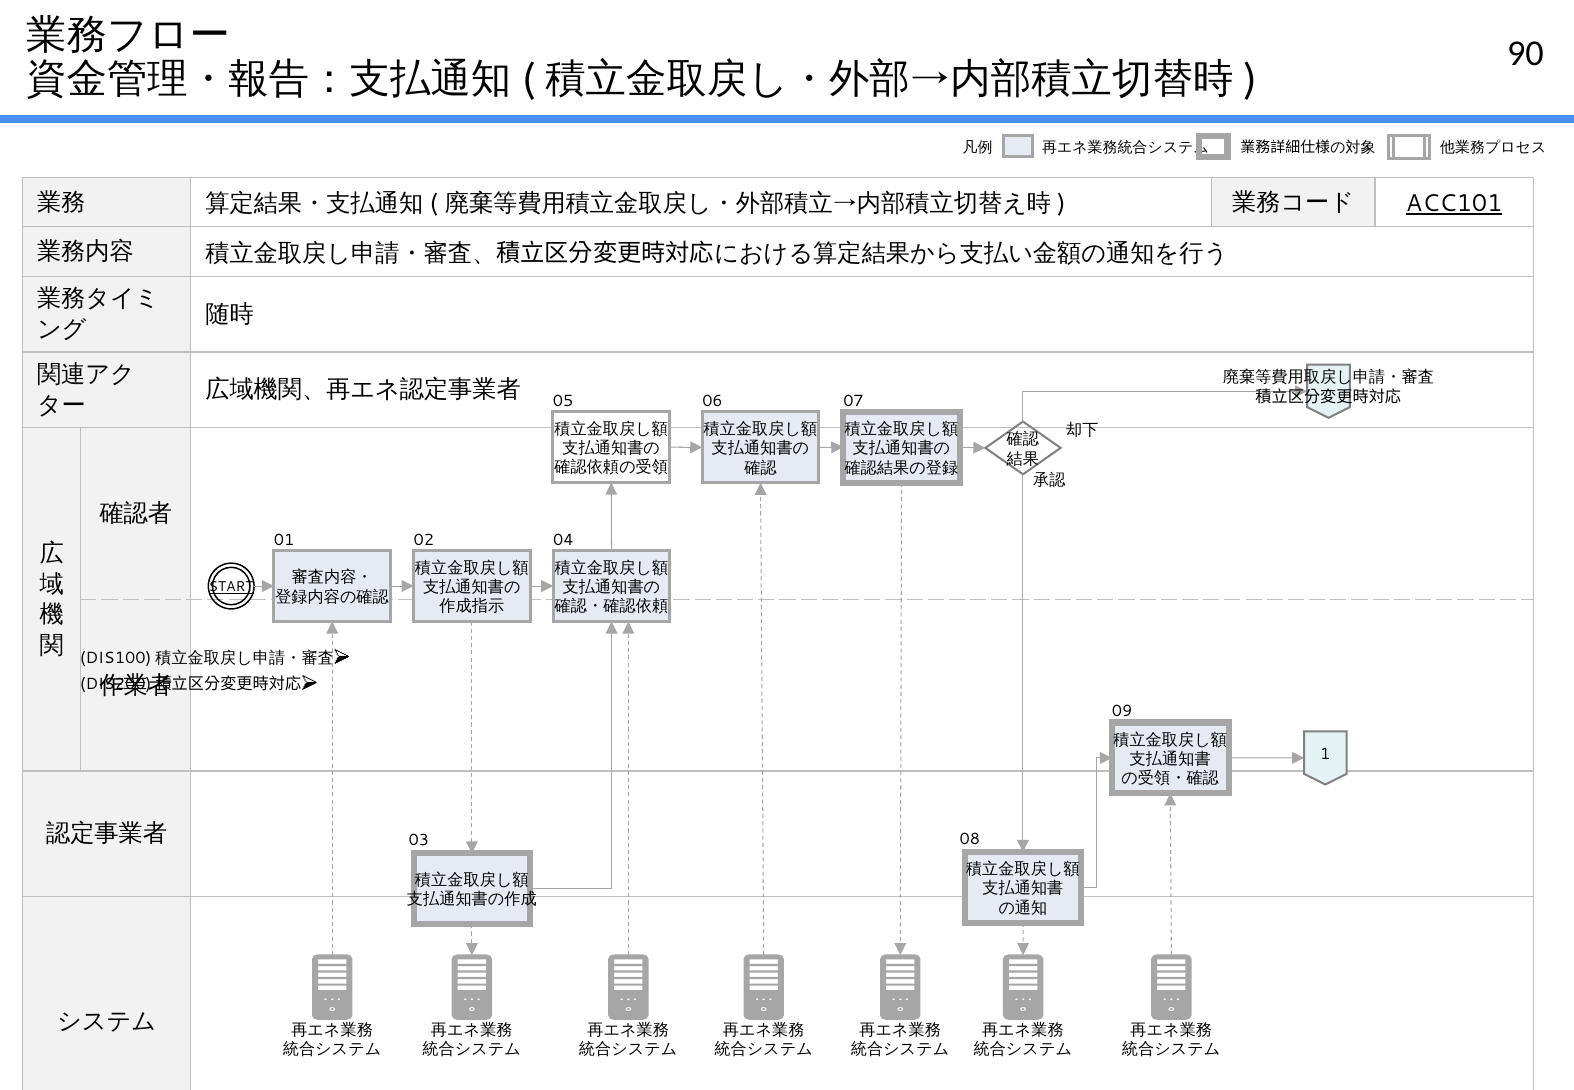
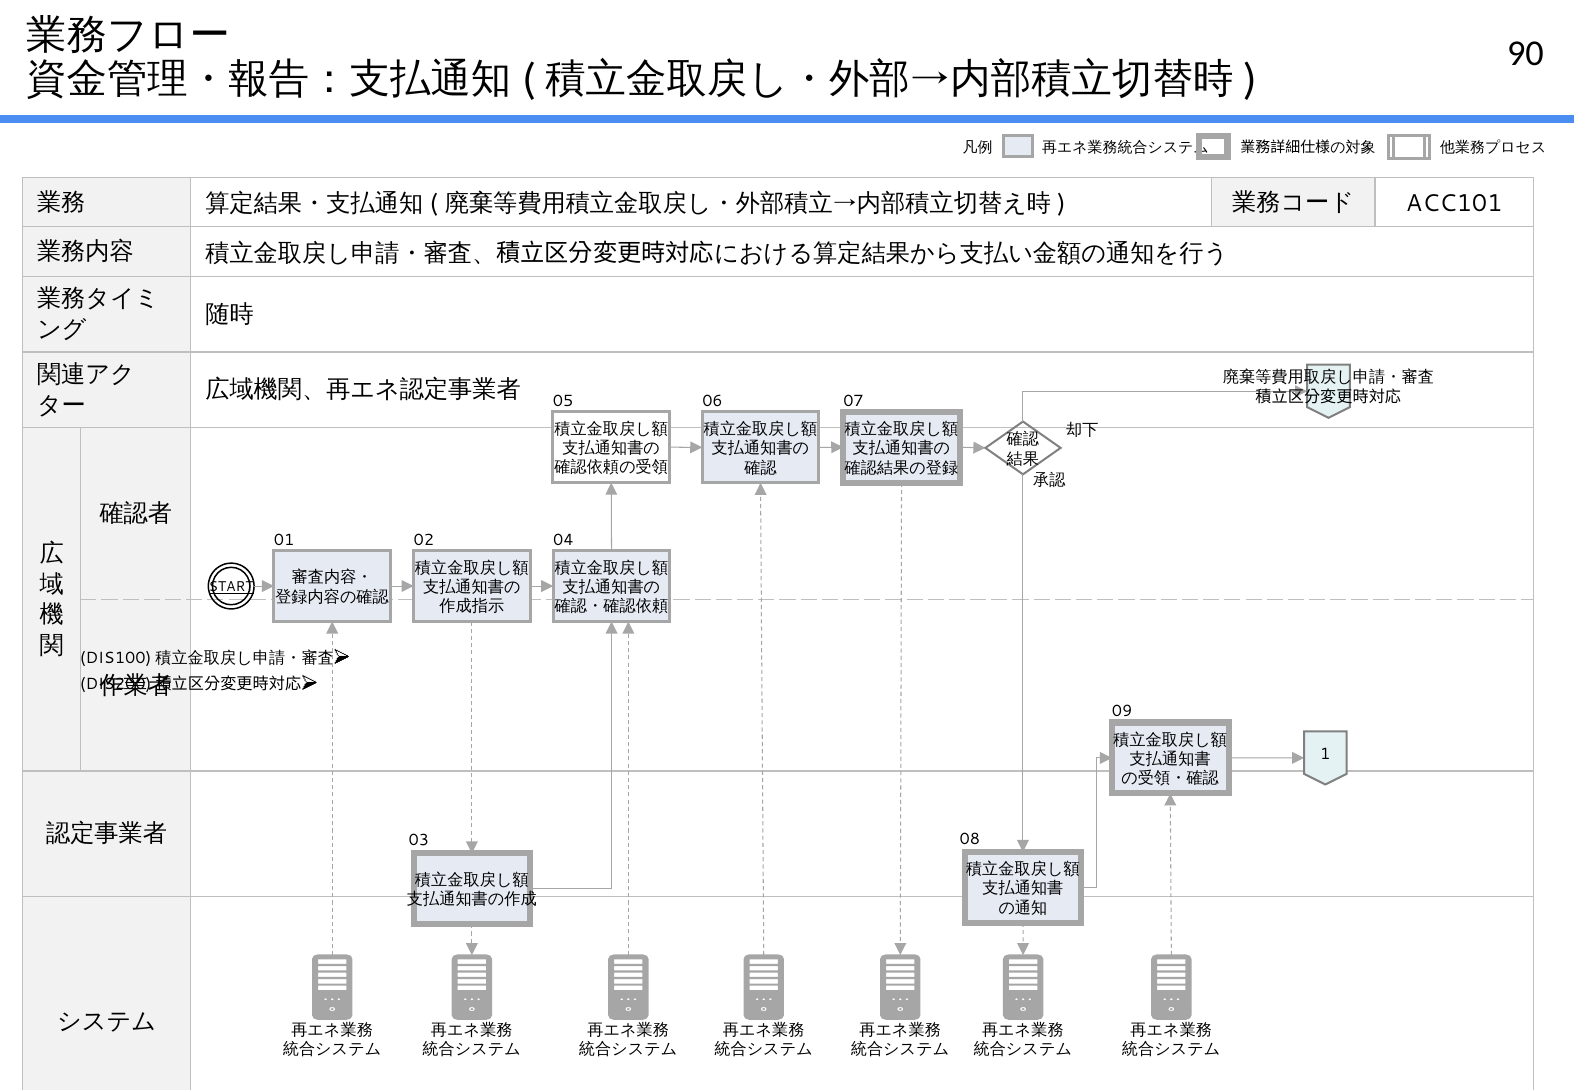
ACC101 underline: present -> none
